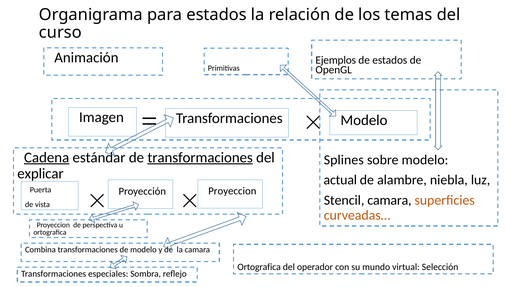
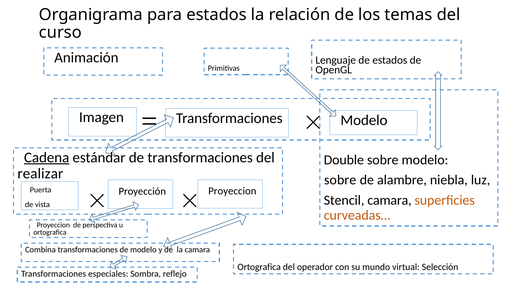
Ejemplos: Ejemplos -> Lenguaje
transformaciones at (200, 158) underline: present -> none
Splines: Splines -> Double
explicar: explicar -> realizar
actual at (340, 180): actual -> sobre
